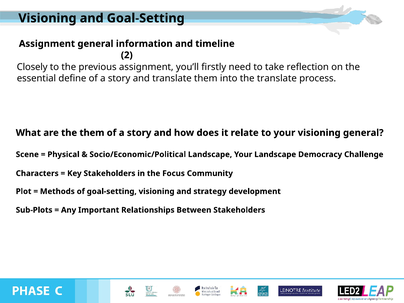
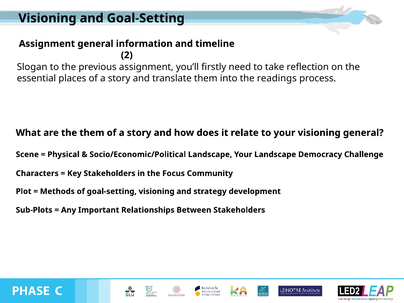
Closely: Closely -> Slogan
define: define -> places
the translate: translate -> readings
